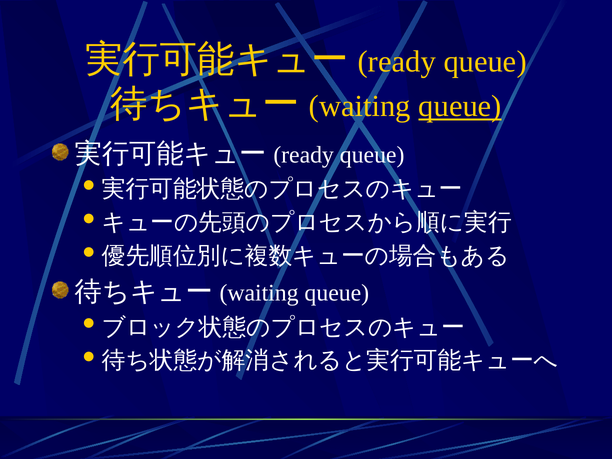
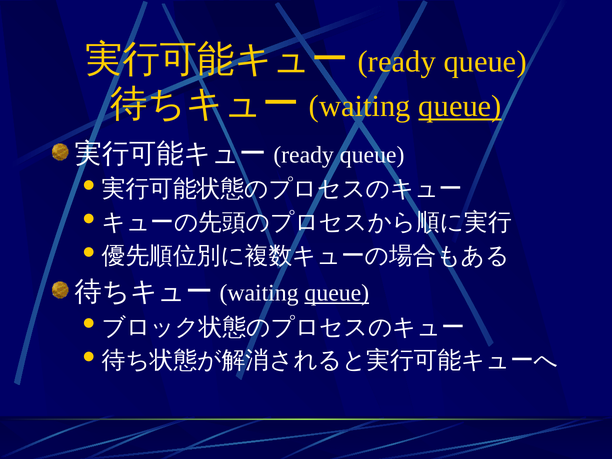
queue at (337, 293) underline: none -> present
